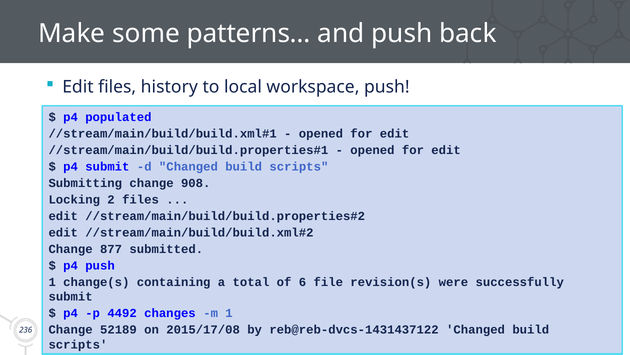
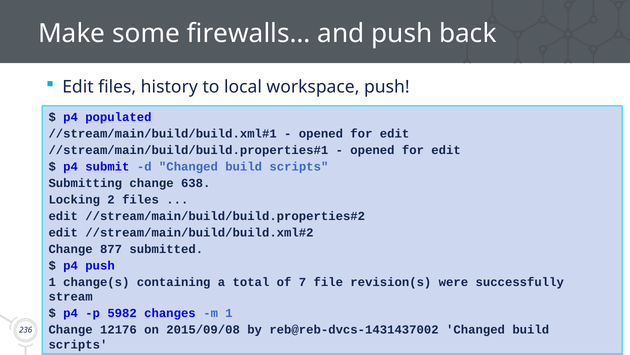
patterns…: patterns… -> firewalls…
908: 908 -> 638
6: 6 -> 7
submit at (71, 296): submit -> stream
4492: 4492 -> 5982
52189: 52189 -> 12176
2015/17/08: 2015/17/08 -> 2015/09/08
reb@reb-dvcs-1431437122: reb@reb-dvcs-1431437122 -> reb@reb-dvcs-1431437002
